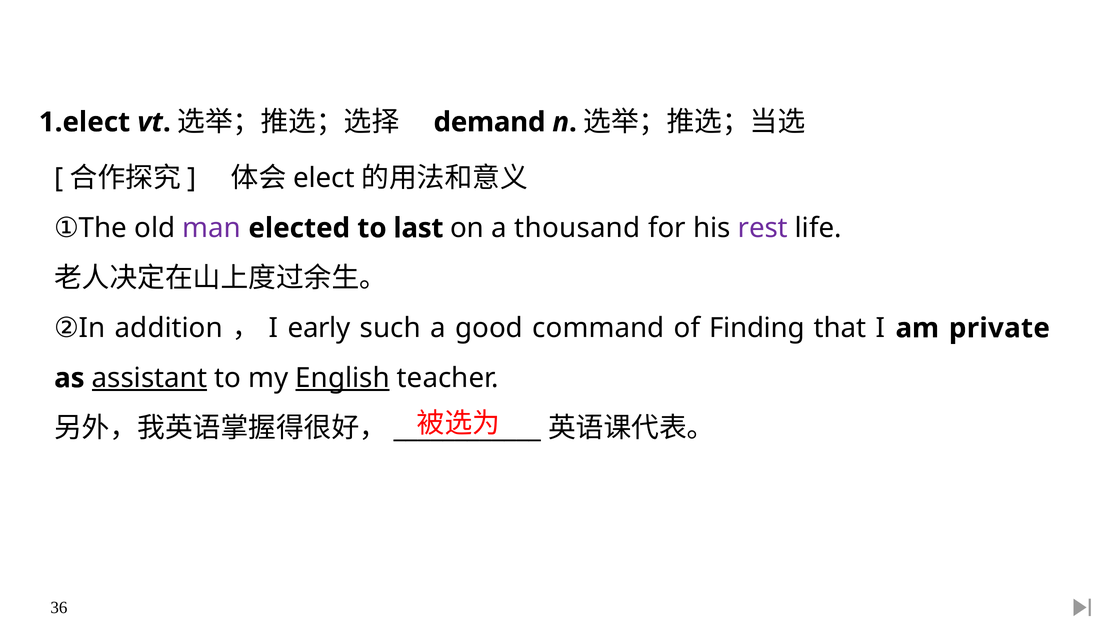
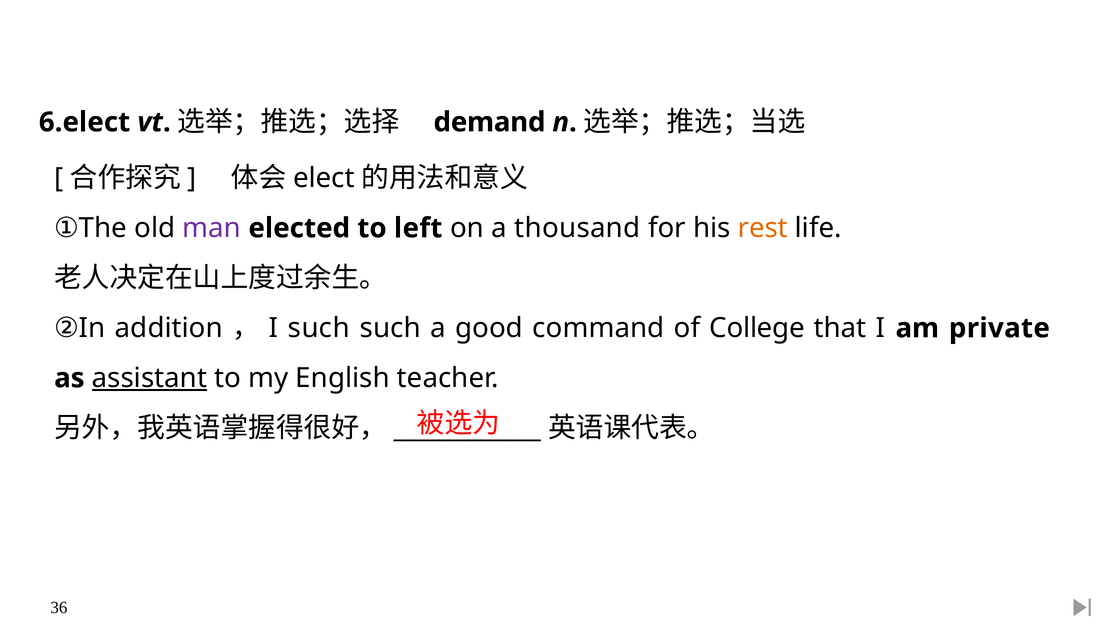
1.elect: 1.elect -> 6.elect
last: last -> left
rest colour: purple -> orange
I early: early -> such
Finding: Finding -> College
English underline: present -> none
